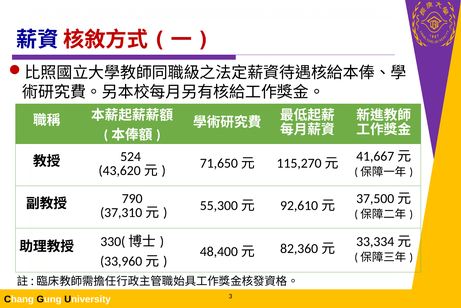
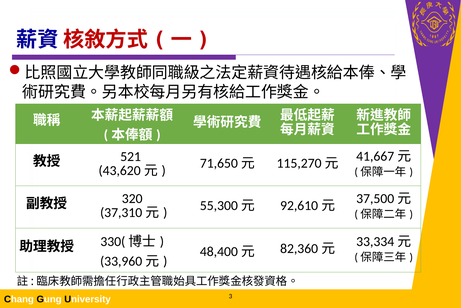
524: 524 -> 521
790: 790 -> 320
